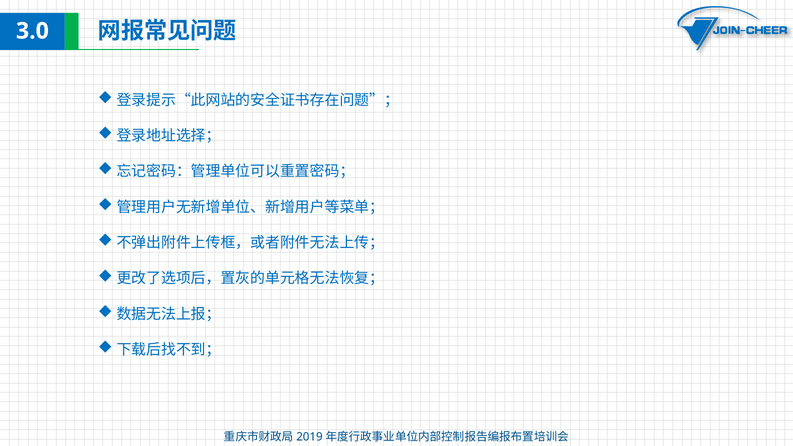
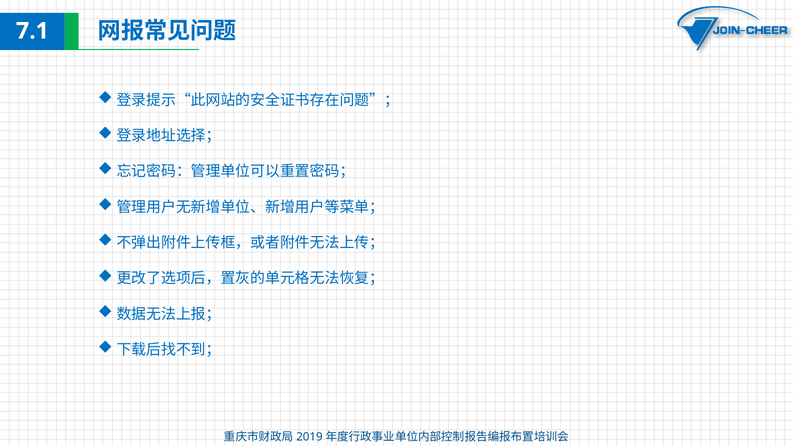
3.0: 3.0 -> 7.1
